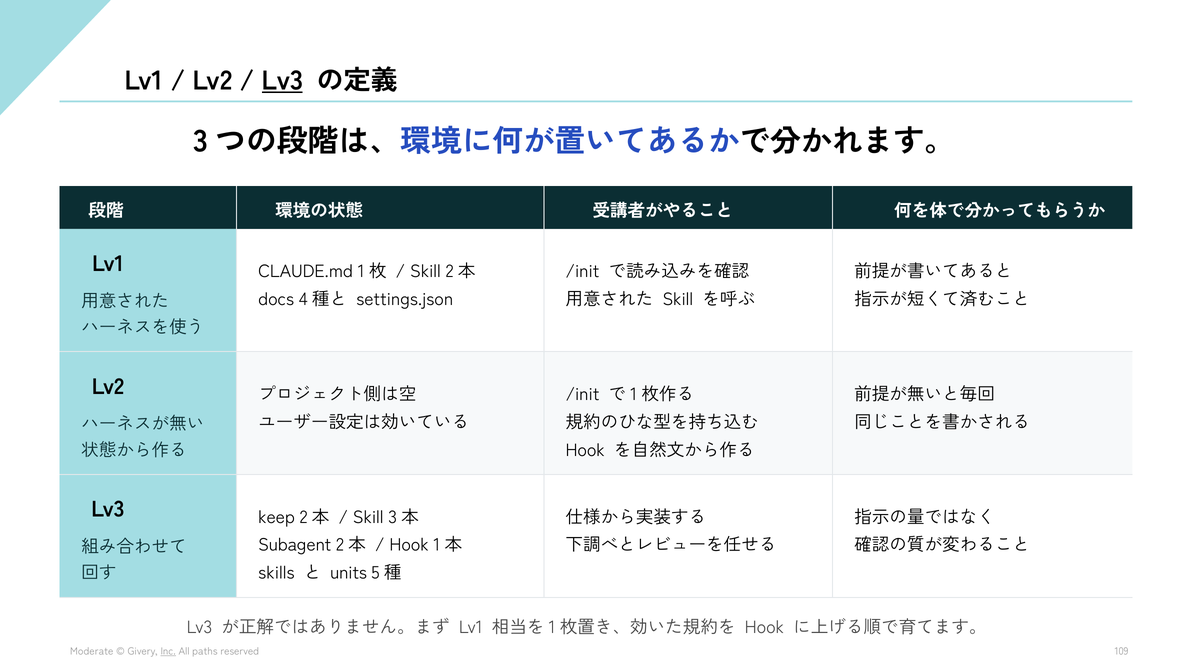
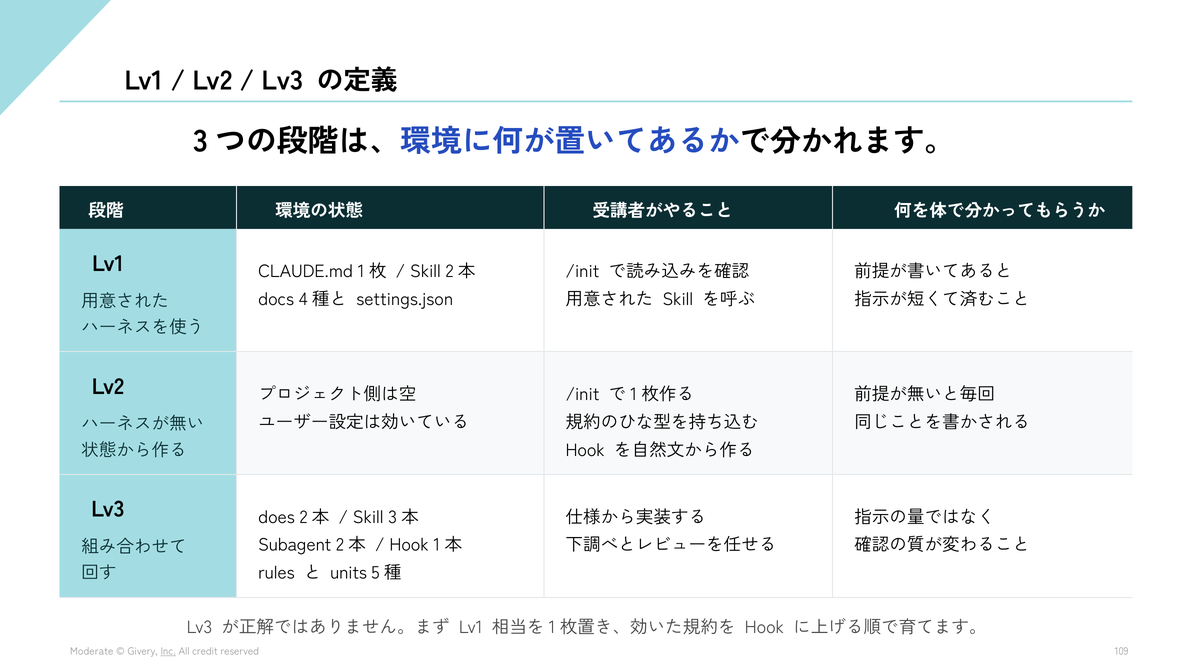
Lv3 at (282, 81) underline: present -> none
keep: keep -> does
skills: skills -> rules
paths: paths -> credit
